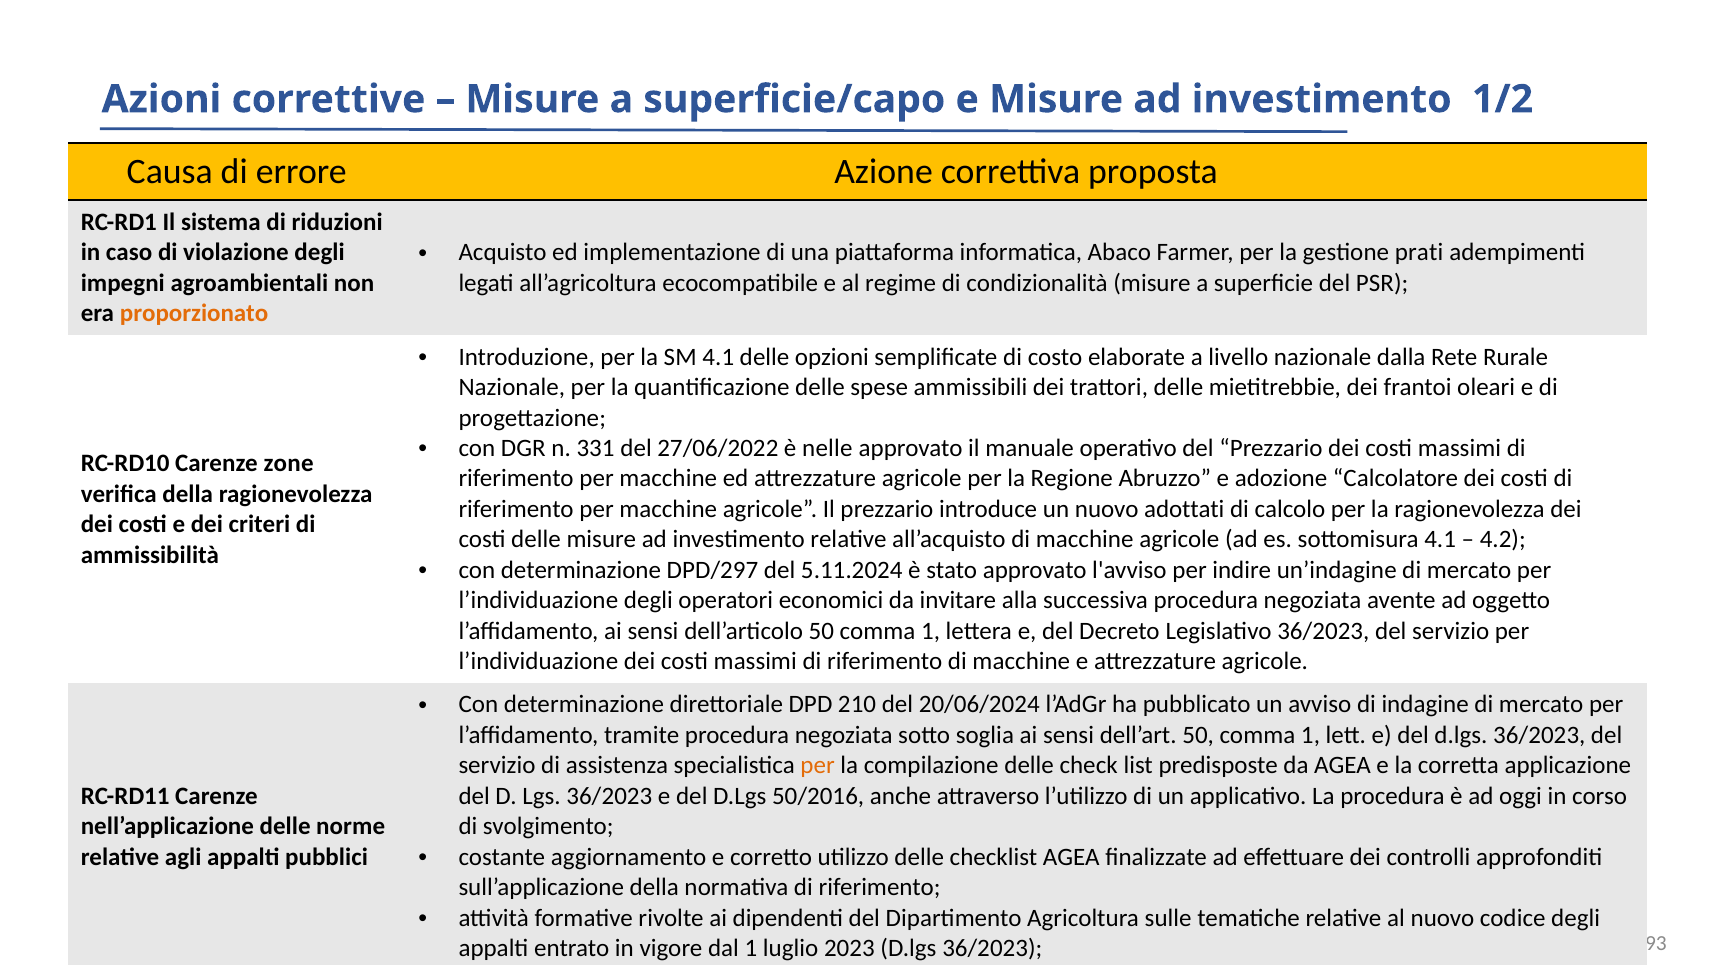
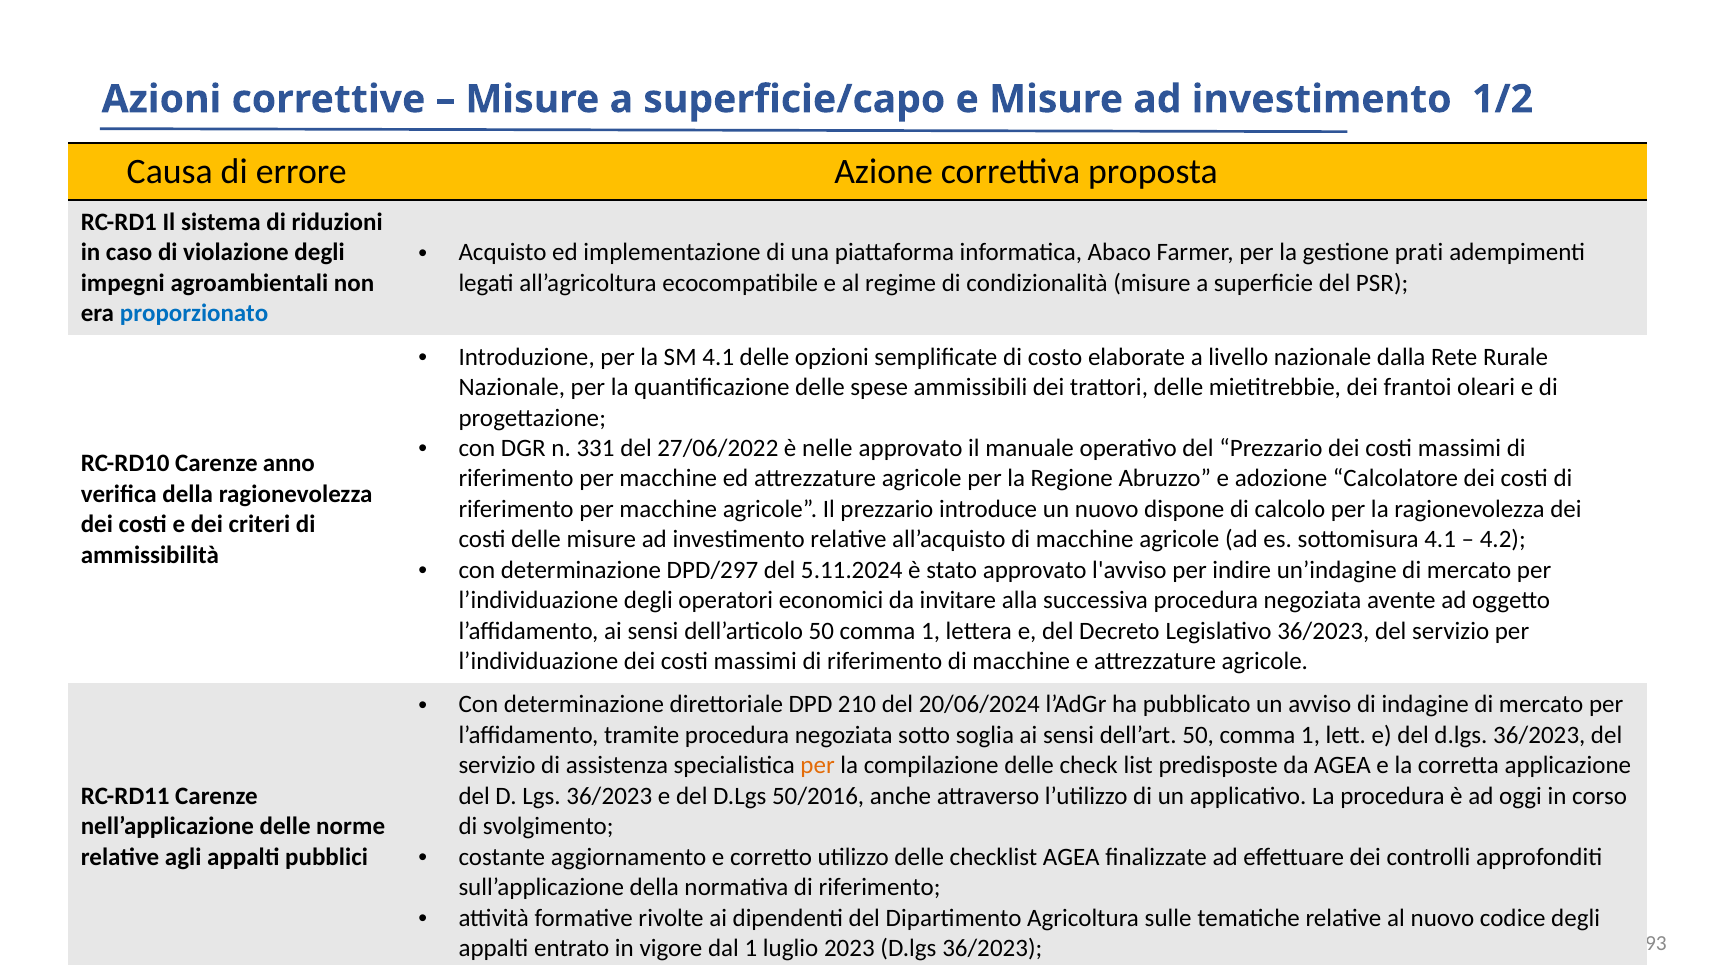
proporzionato colour: orange -> blue
zone: zone -> anno
adottati: adottati -> dispone
